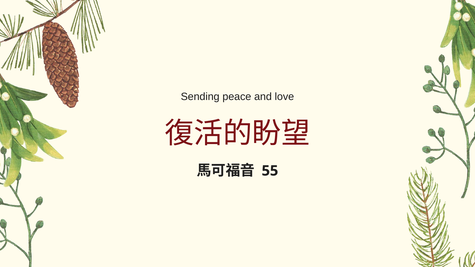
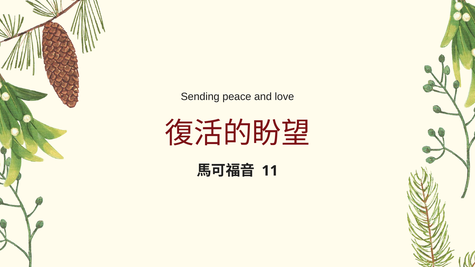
55: 55 -> 11
